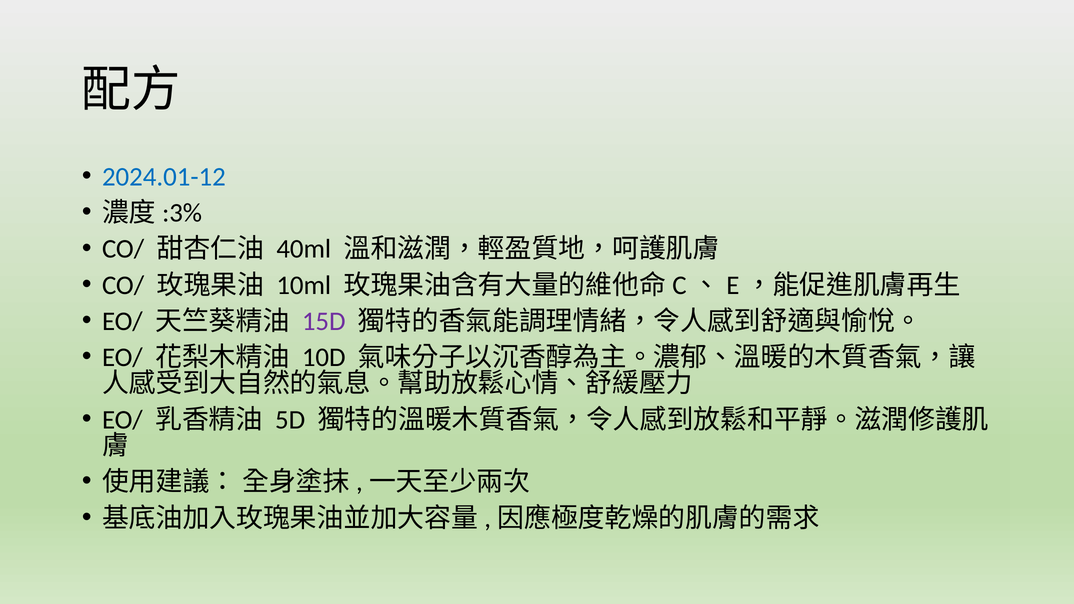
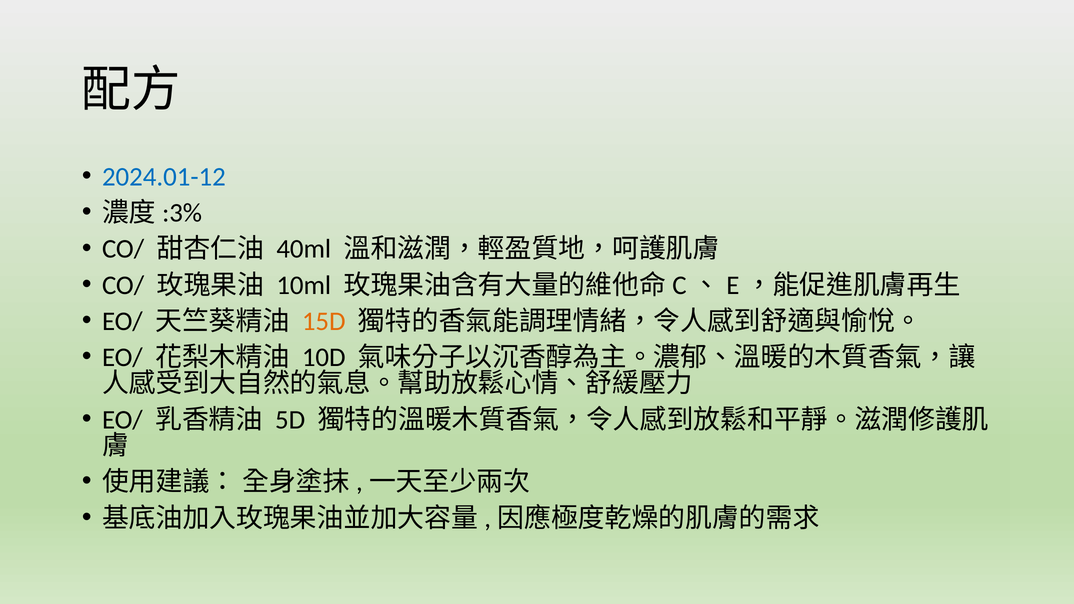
15D colour: purple -> orange
